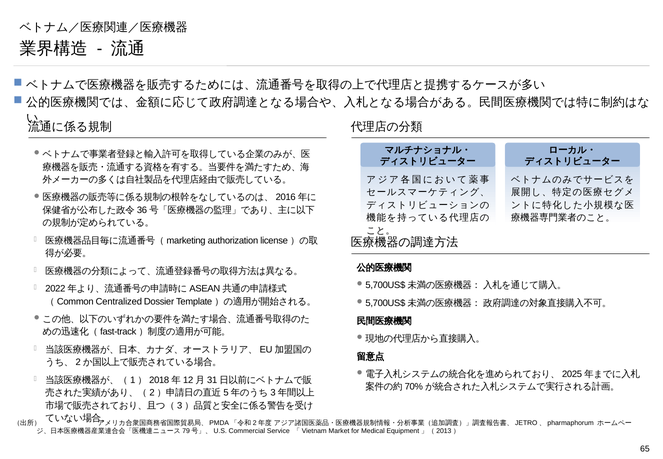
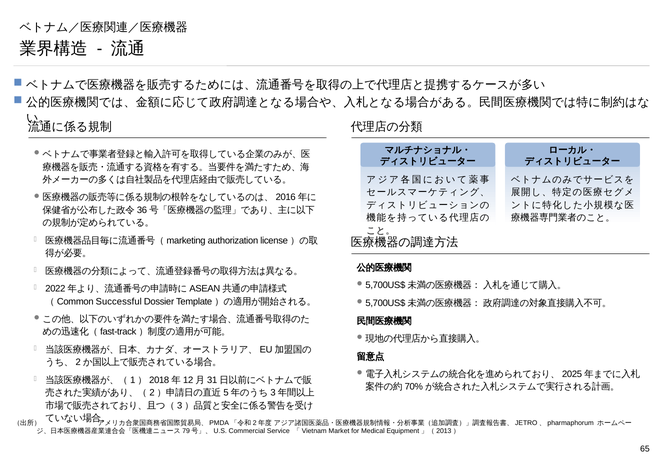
Centralized: Centralized -> Successful
